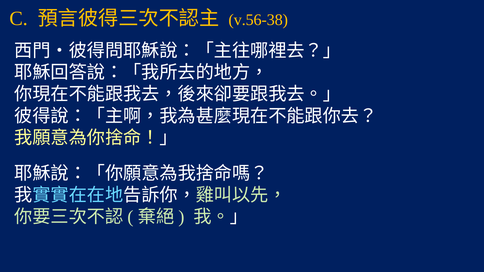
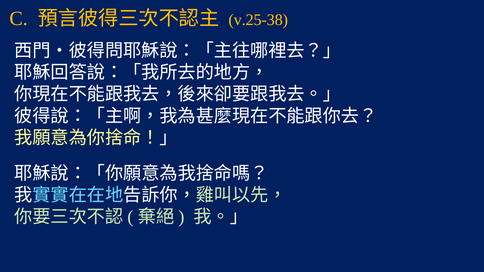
v.56-38: v.56-38 -> v.25-38
